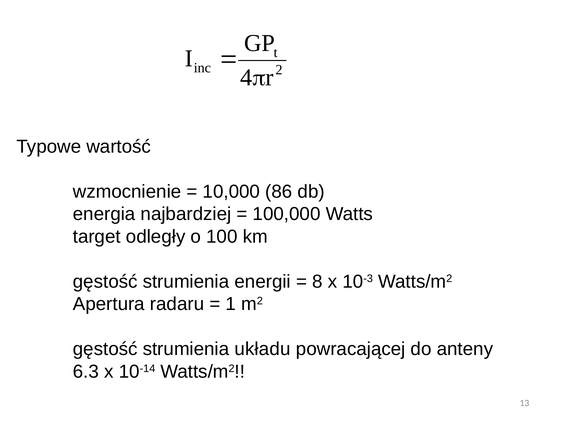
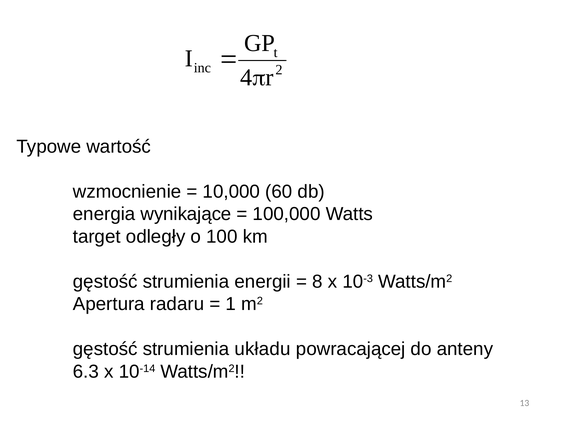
86: 86 -> 60
najbardziej: najbardziej -> wynikające
